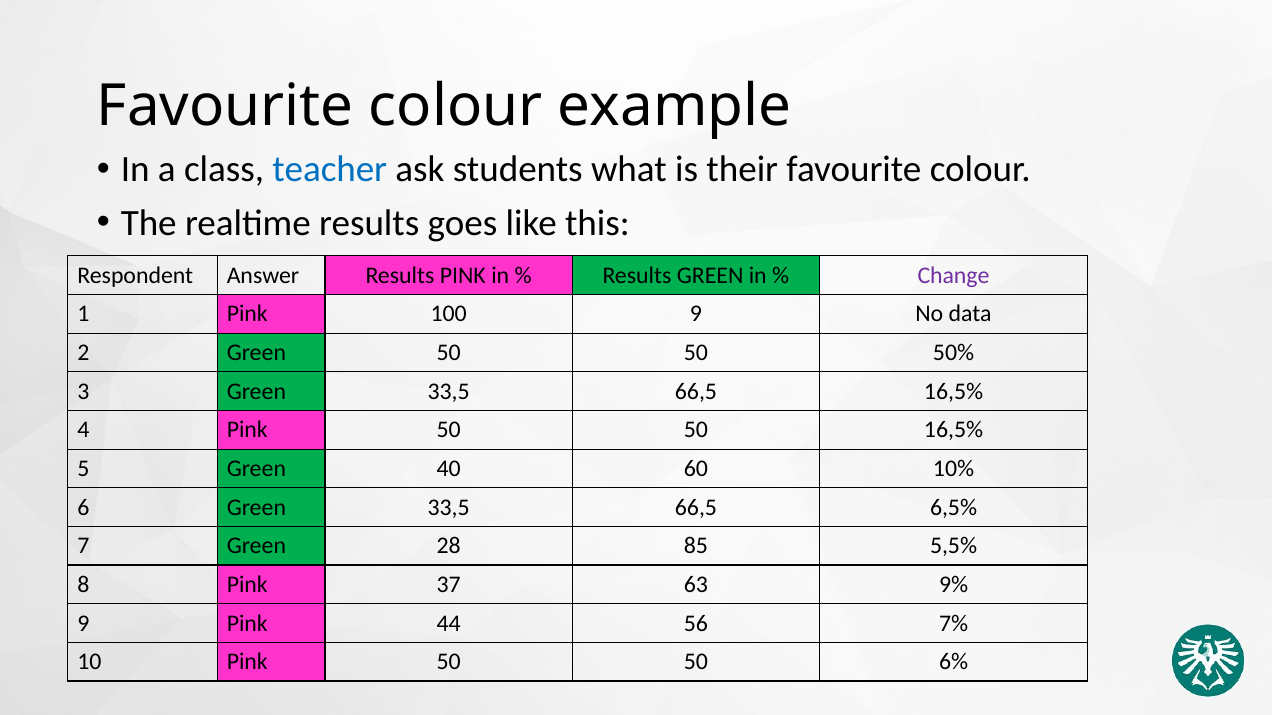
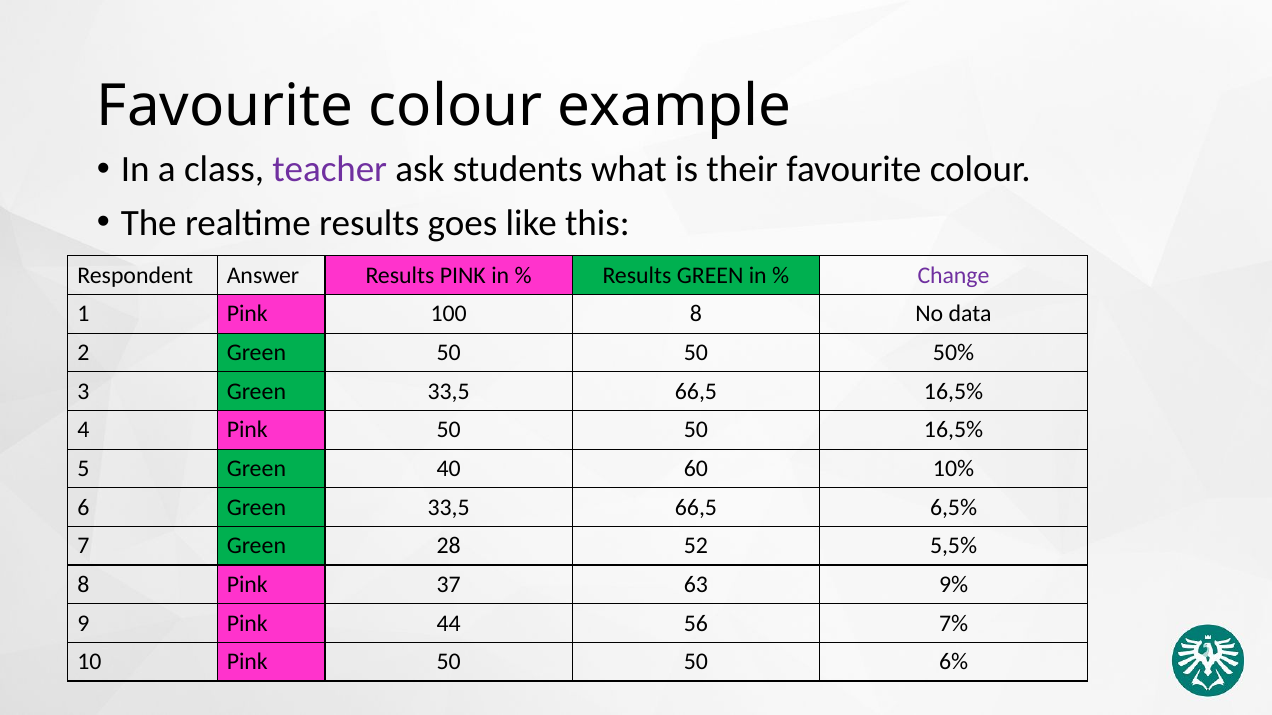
teacher colour: blue -> purple
100 9: 9 -> 8
85: 85 -> 52
